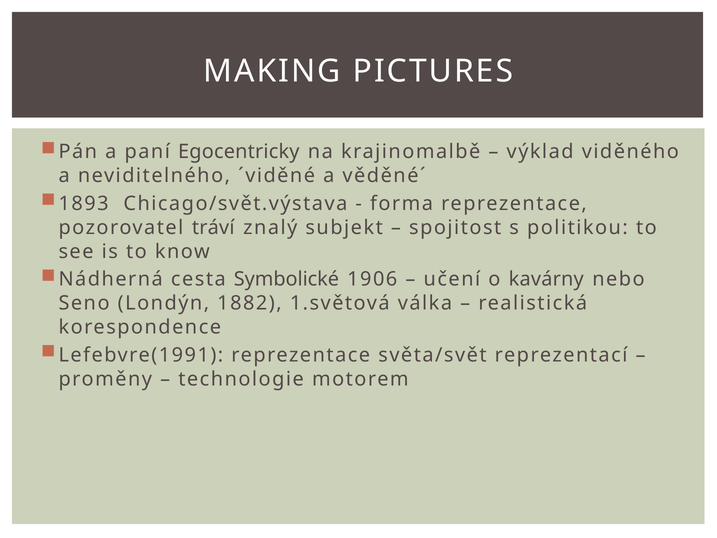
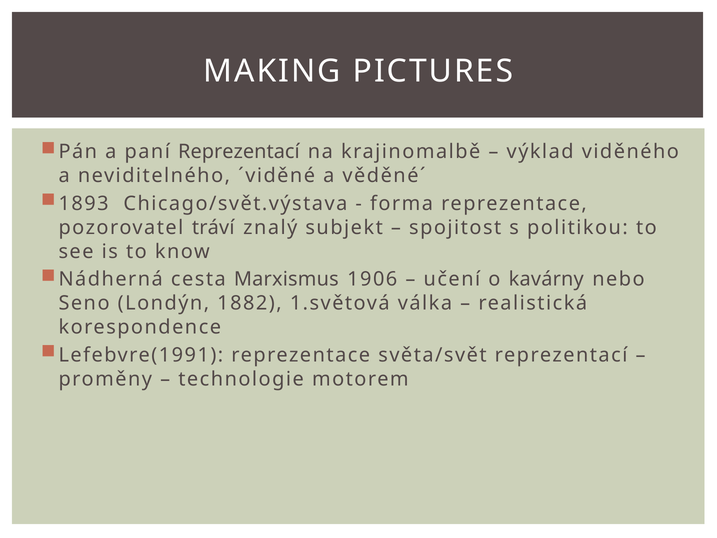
paní Egocentricky: Egocentricky -> Reprezentací
Symbolické: Symbolické -> Marxismus
